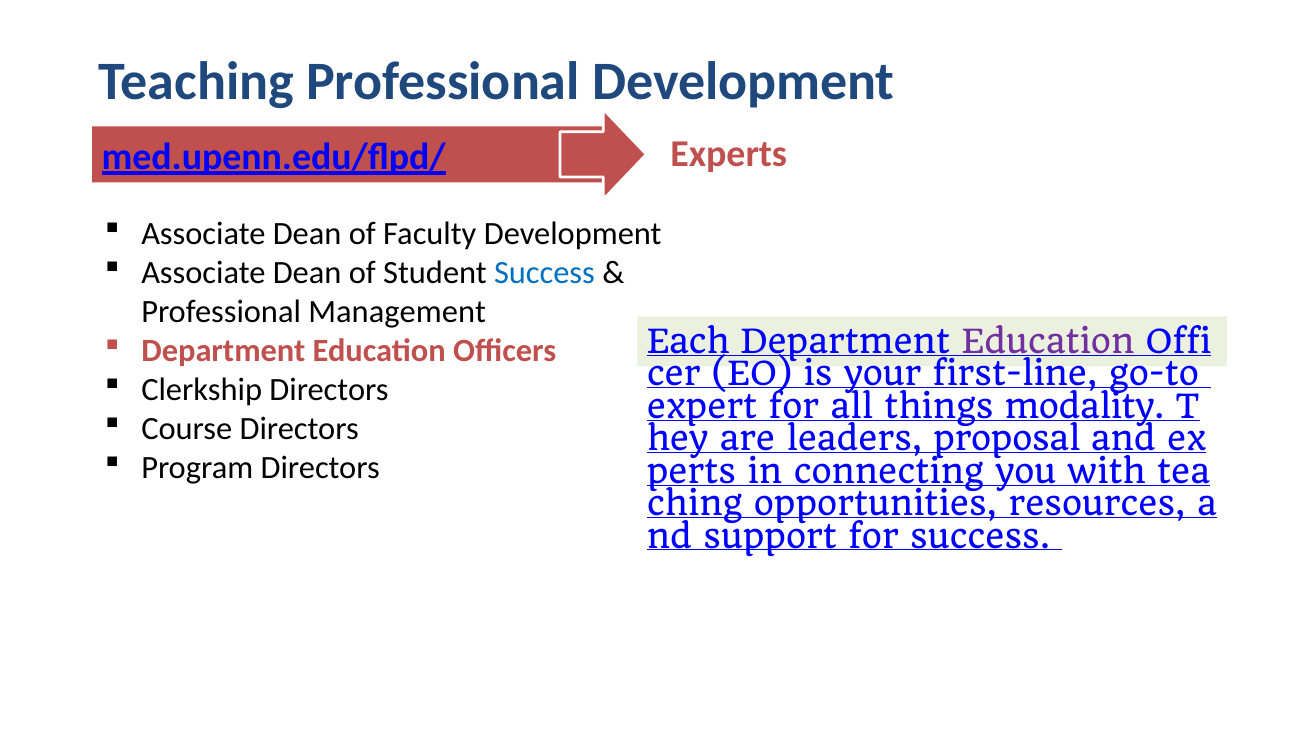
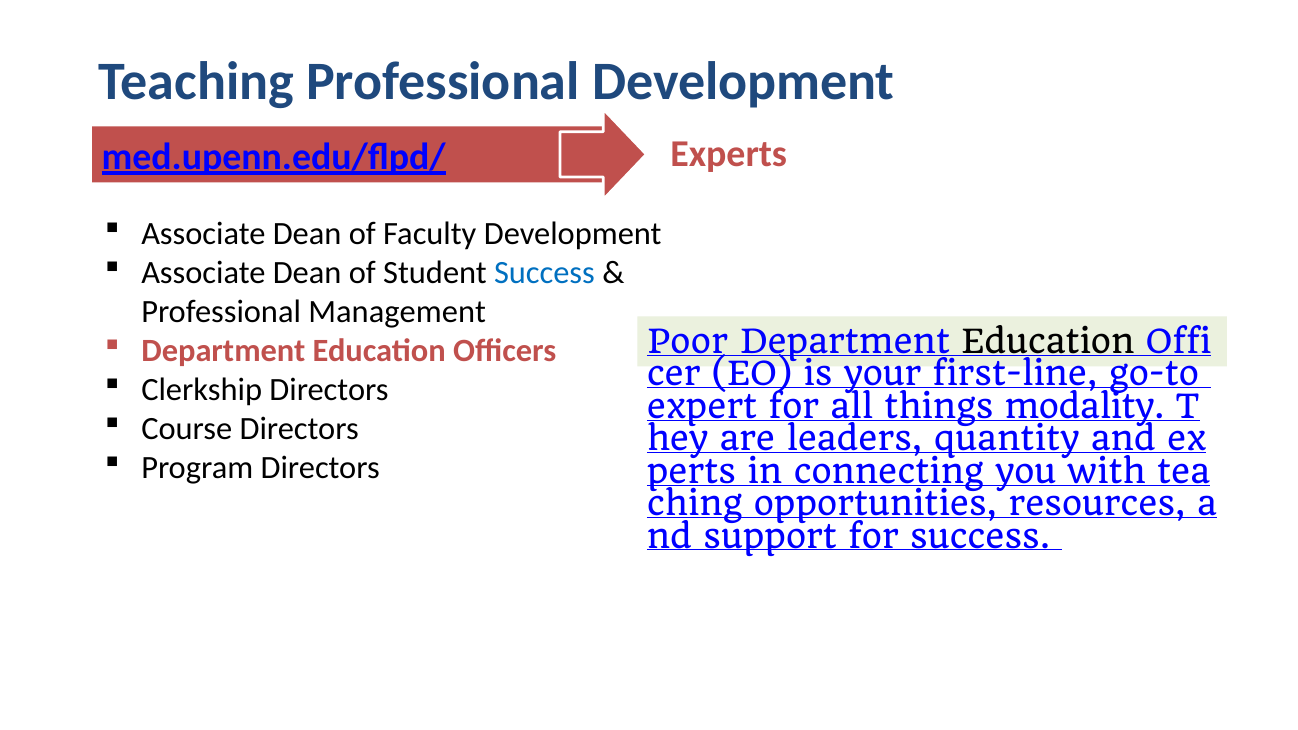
Each: Each -> Poor
Education at (1048, 343) colour: purple -> black
proposal: proposal -> quantity
